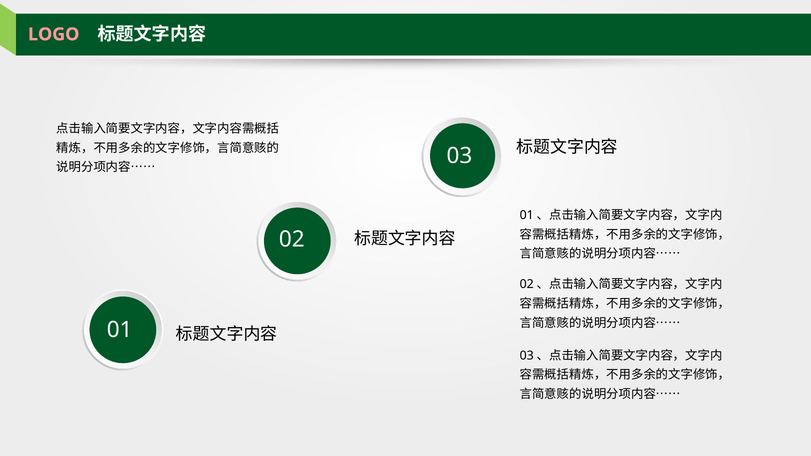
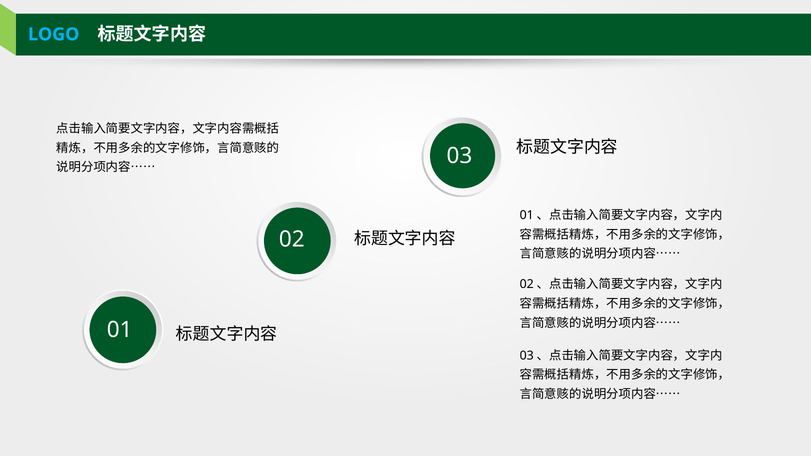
LOGO colour: pink -> light blue
